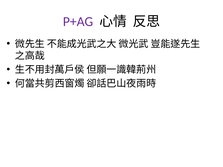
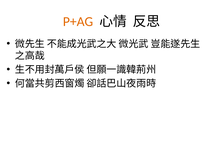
P+AG colour: purple -> orange
